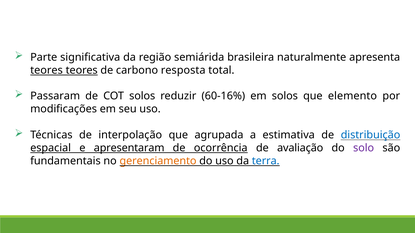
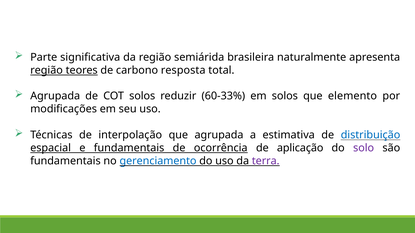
teores at (47, 70): teores -> região
Passaram at (55, 96): Passaram -> Agrupada
60-16%: 60-16% -> 60-33%
e apresentaram: apresentaram -> fundamentais
avaliação: avaliação -> aplicação
gerenciamento colour: orange -> blue
terra colour: blue -> purple
